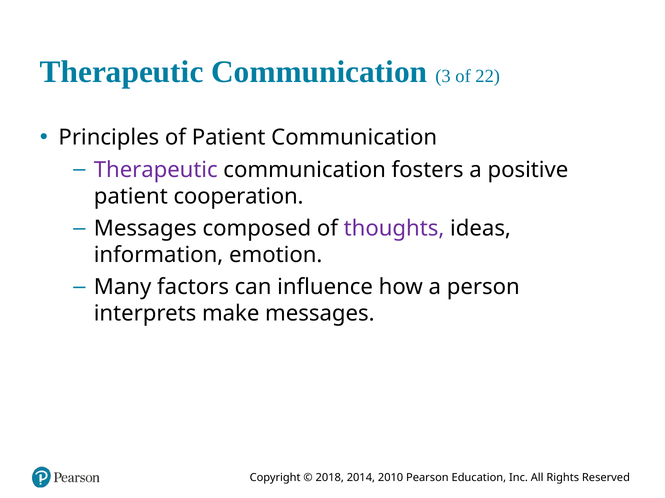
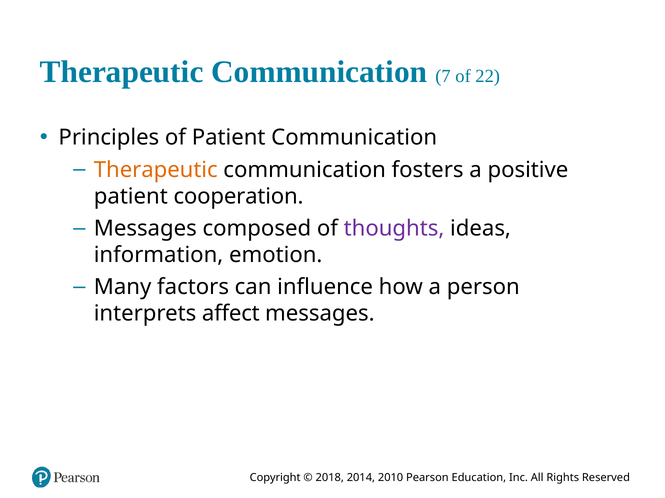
3: 3 -> 7
Therapeutic at (156, 170) colour: purple -> orange
make: make -> affect
